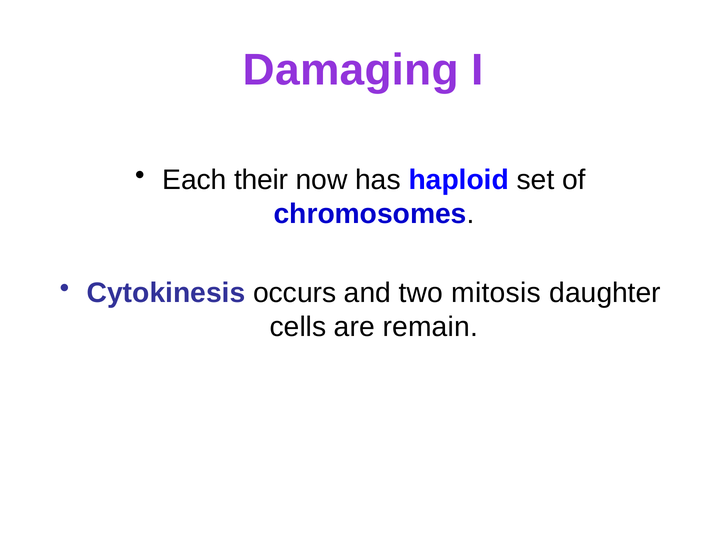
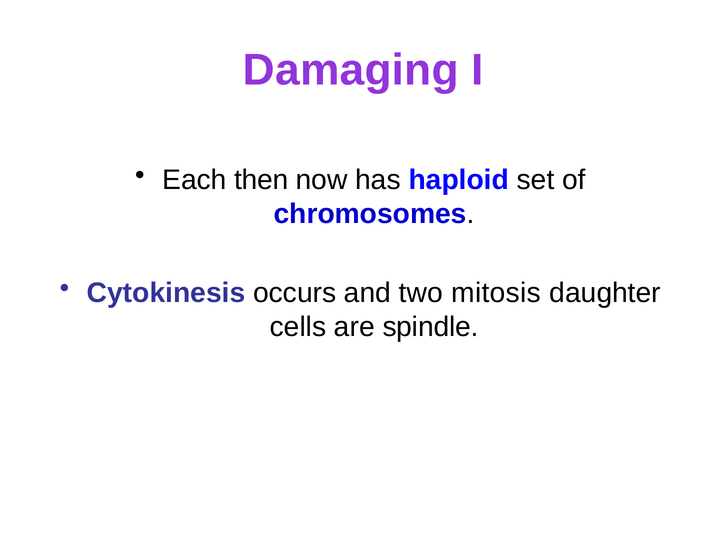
their: their -> then
remain: remain -> spindle
